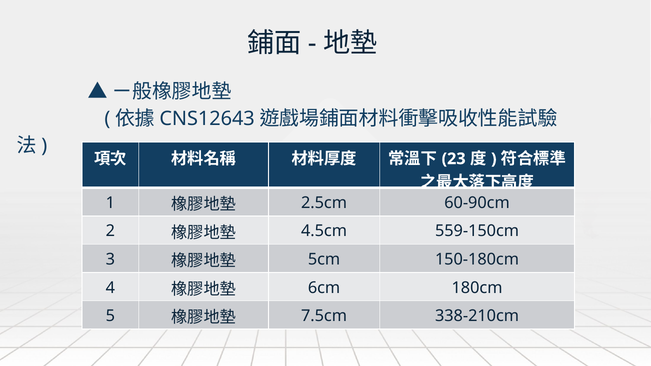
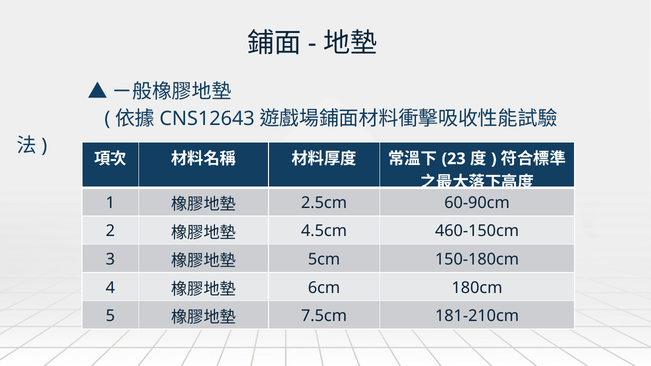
559-150cm: 559-150cm -> 460-150cm
338-210cm: 338-210cm -> 181-210cm
